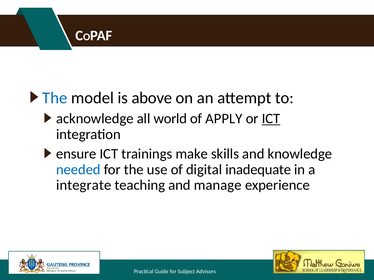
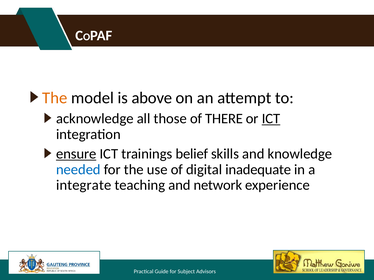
The at (55, 98) colour: blue -> orange
world: world -> those
APPLY: APPLY -> THERE
ensure underline: none -> present
make: make -> belief
manage: manage -> network
